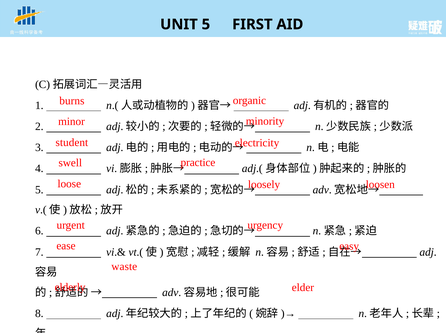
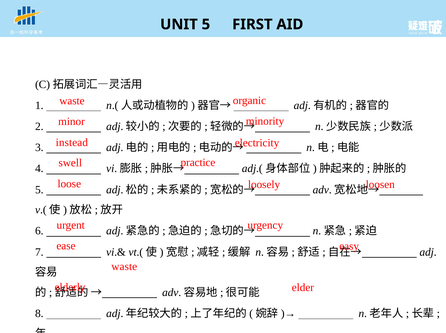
burns at (72, 101): burns -> waste
student: student -> instead
